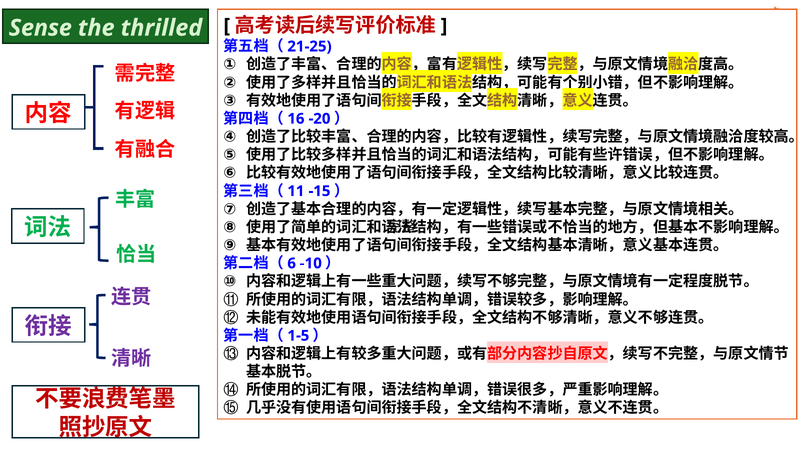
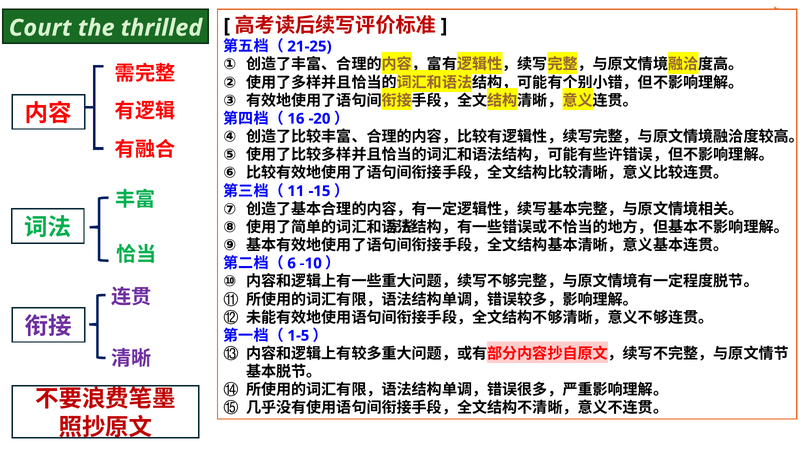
Sense: Sense -> Court
